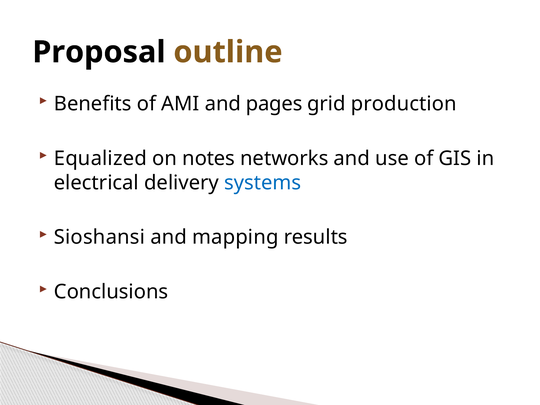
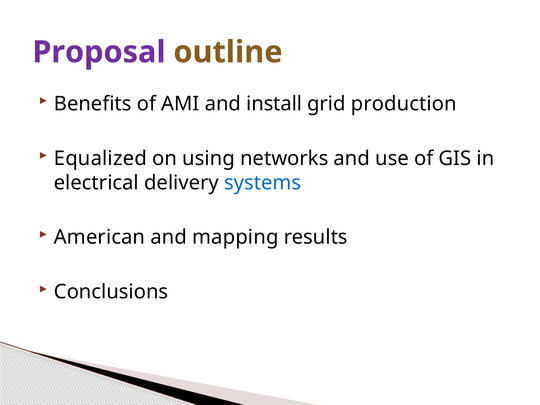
Proposal colour: black -> purple
pages: pages -> install
notes: notes -> using
Sioshansi: Sioshansi -> American
